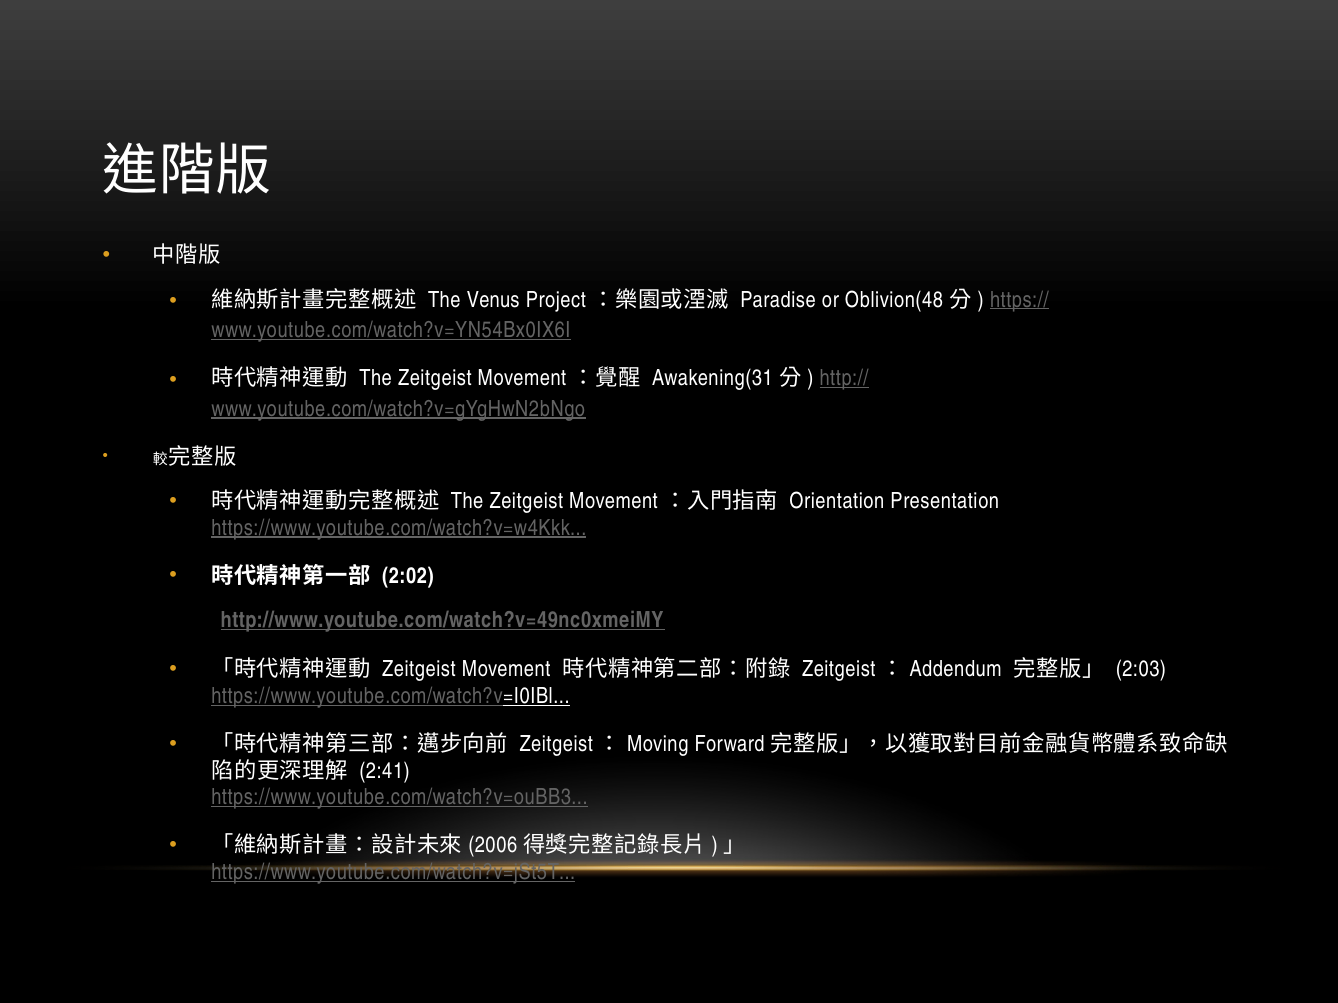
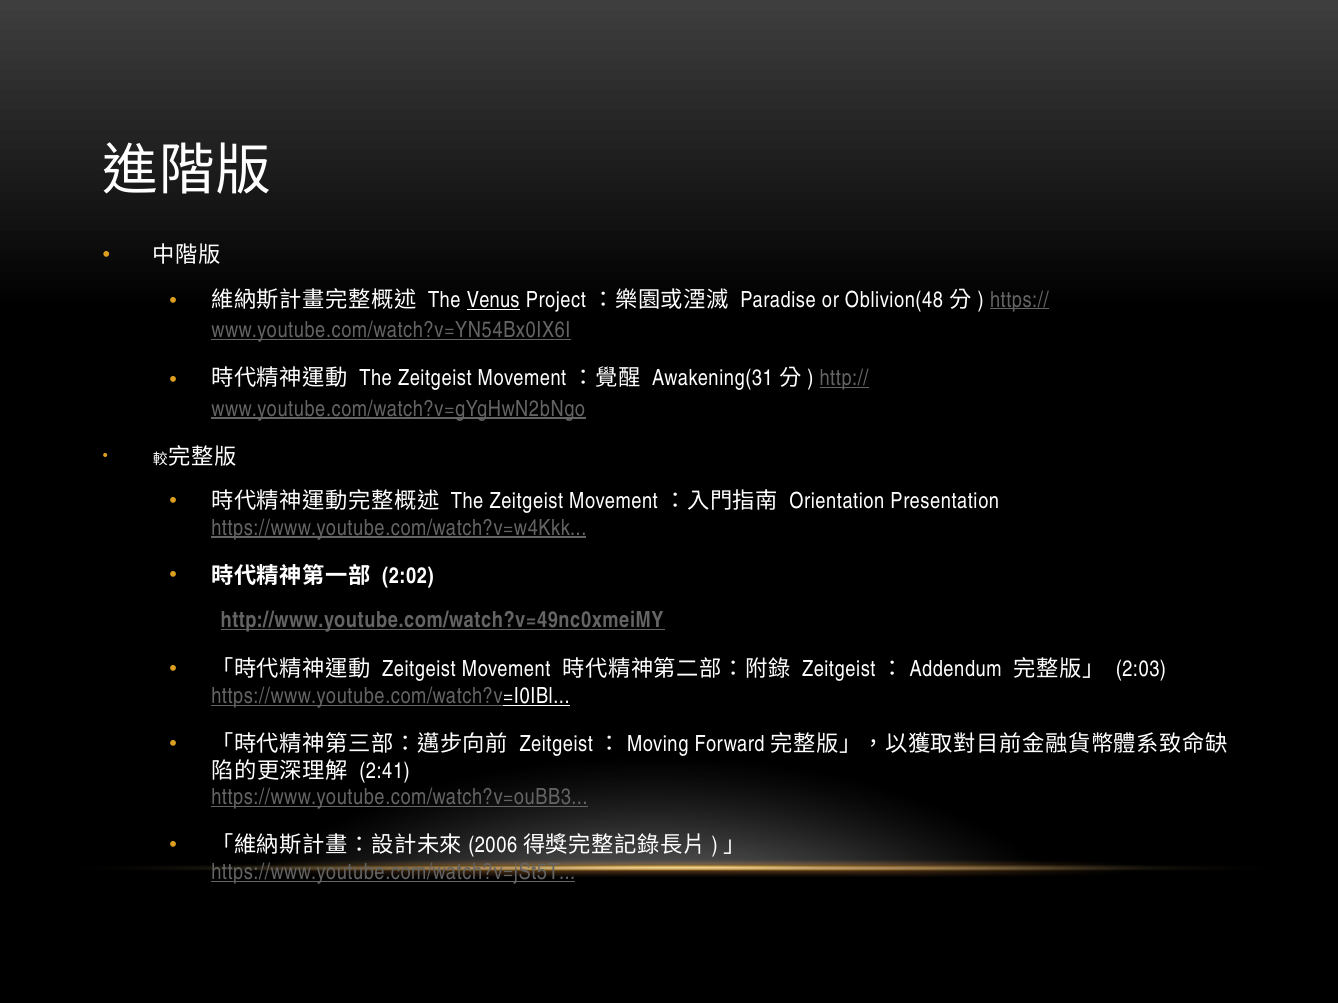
Venus underline: none -> present
